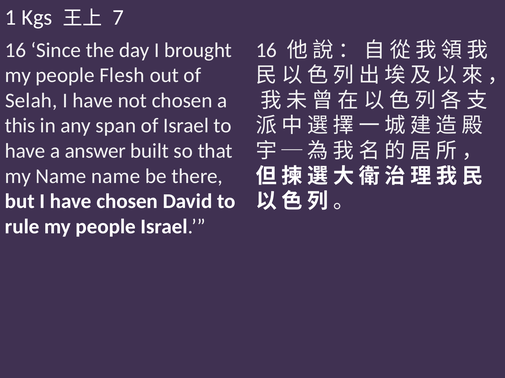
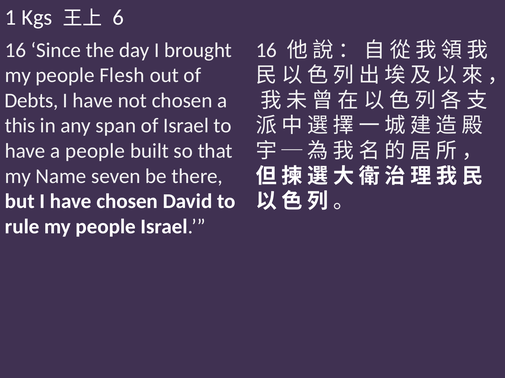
7: 7 -> 6
Selah: Selah -> Debts
a answer: answer -> people
Name name: name -> seven
